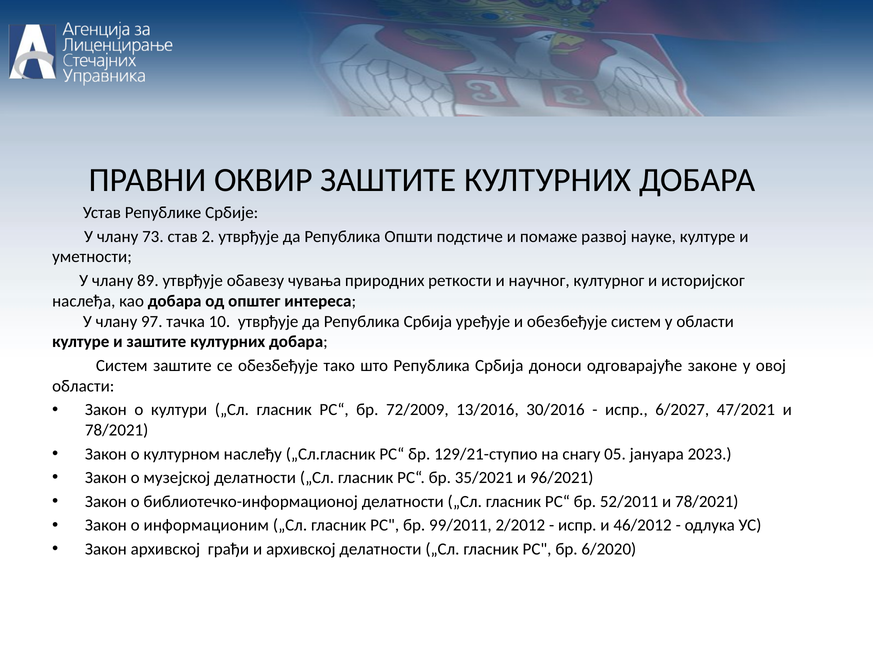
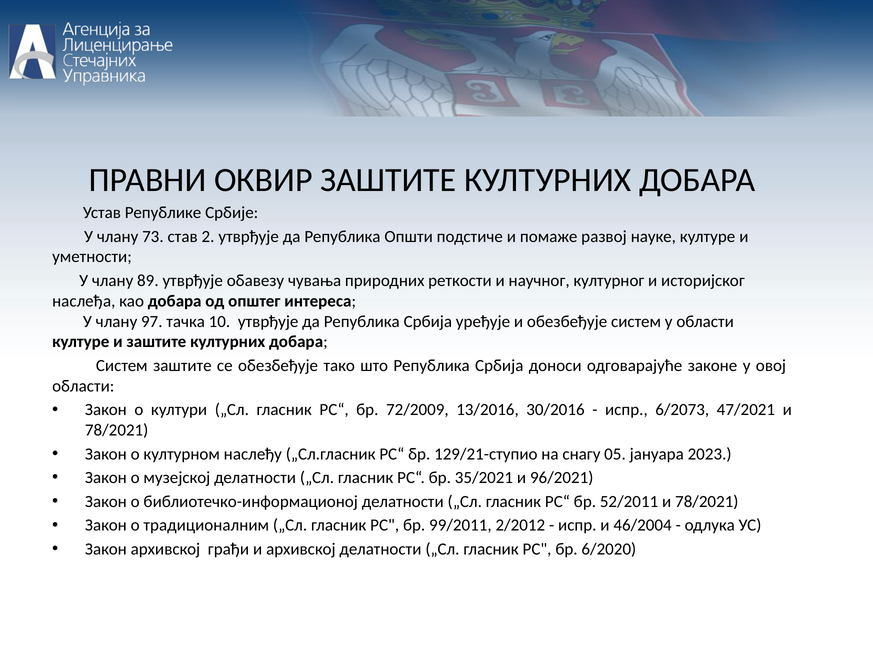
6/2027: 6/2027 -> 6/2073
информационим: информационим -> традиционалним
46/2012: 46/2012 -> 46/2004
